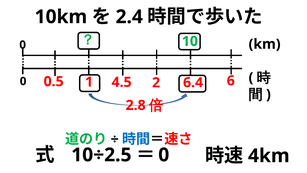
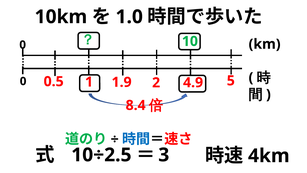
2.4: 2.4 -> 1.0
4.5: 4.5 -> 1.9
6.4: 6.4 -> 4.9
6: 6 -> 5
2.8: 2.8 -> 8.4
0 at (164, 155): 0 -> 3
